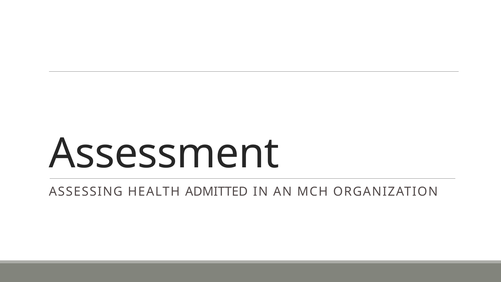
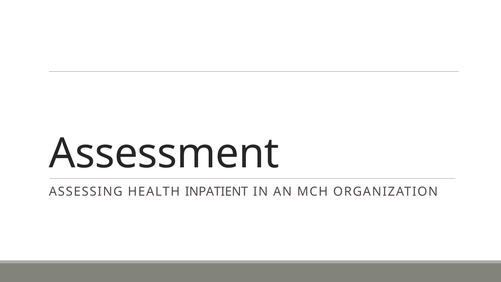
ADMITTED: ADMITTED -> INPATIENT
